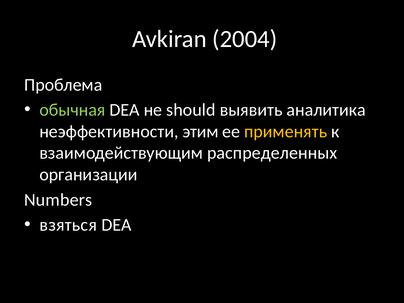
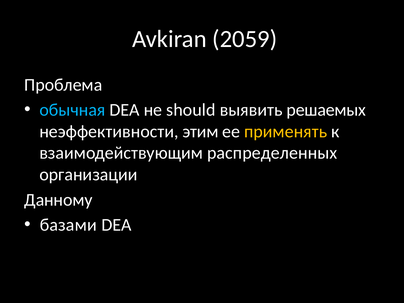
2004: 2004 -> 2059
обычная colour: light green -> light blue
аналитика: аналитика -> решаемых
Numbers: Numbers -> Данному
взяться: взяться -> базами
